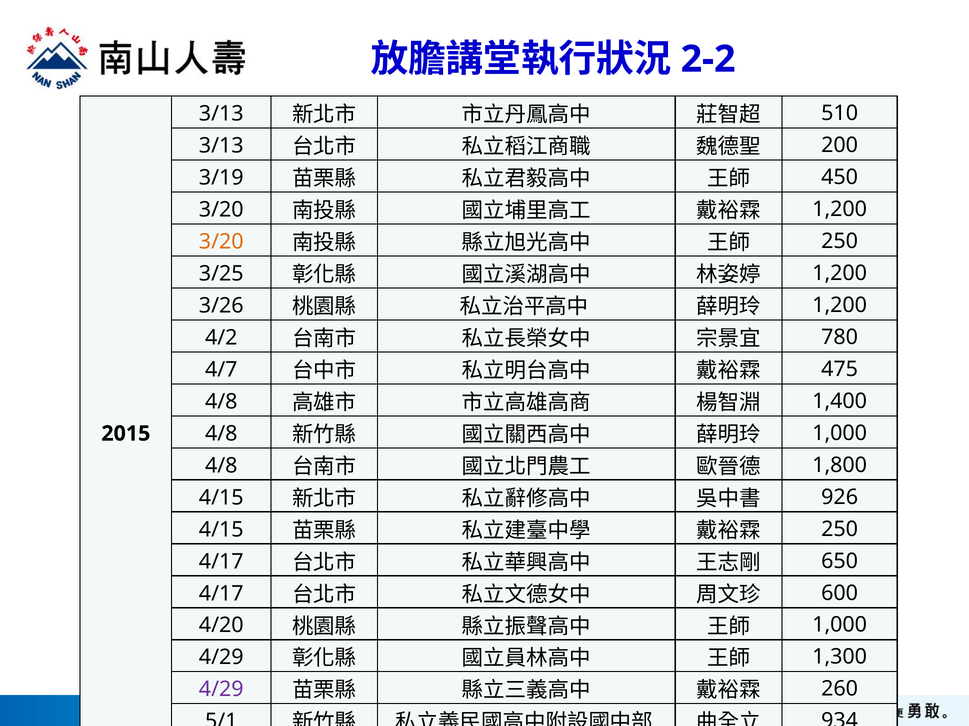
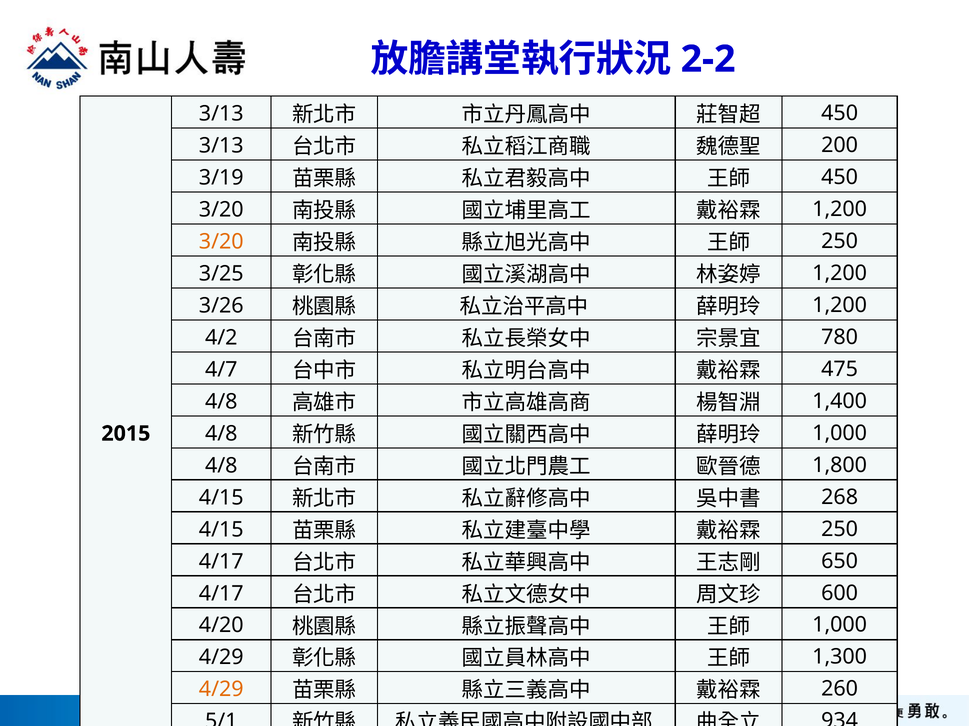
510 at (840, 113): 510 -> 450
926: 926 -> 268
4/29 at (221, 690) colour: purple -> orange
